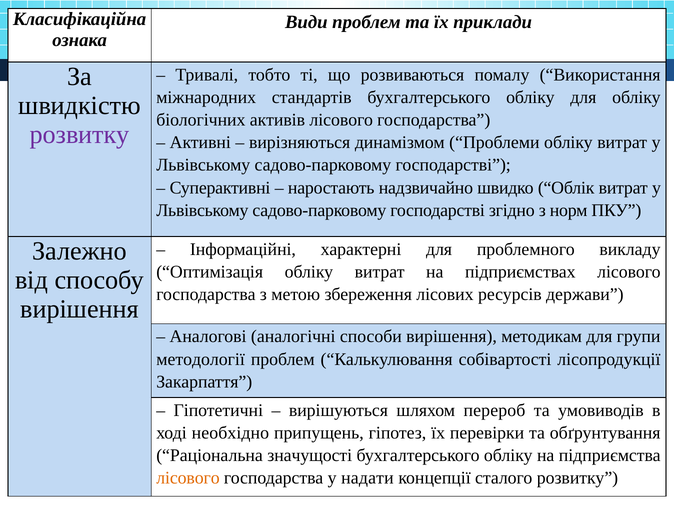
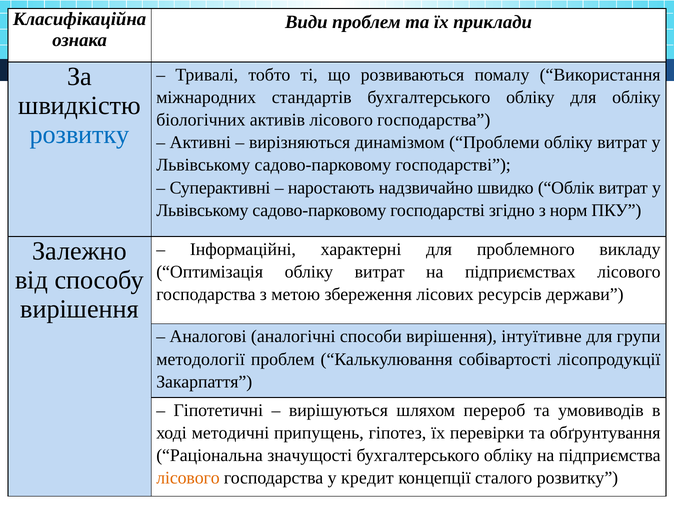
розвитку at (80, 135) colour: purple -> blue
методикам: методикам -> інтуїтивне
необхідно: необхідно -> методичні
надати: надати -> кредит
